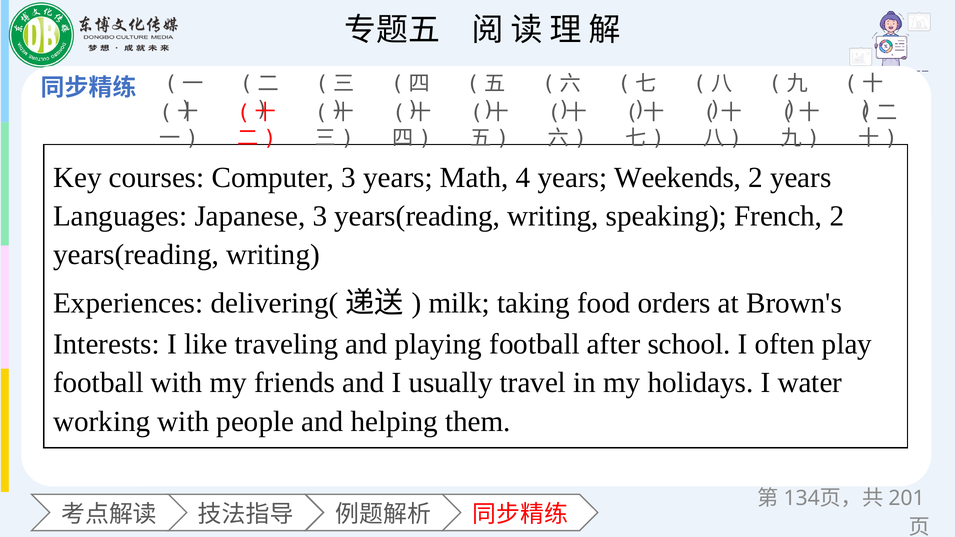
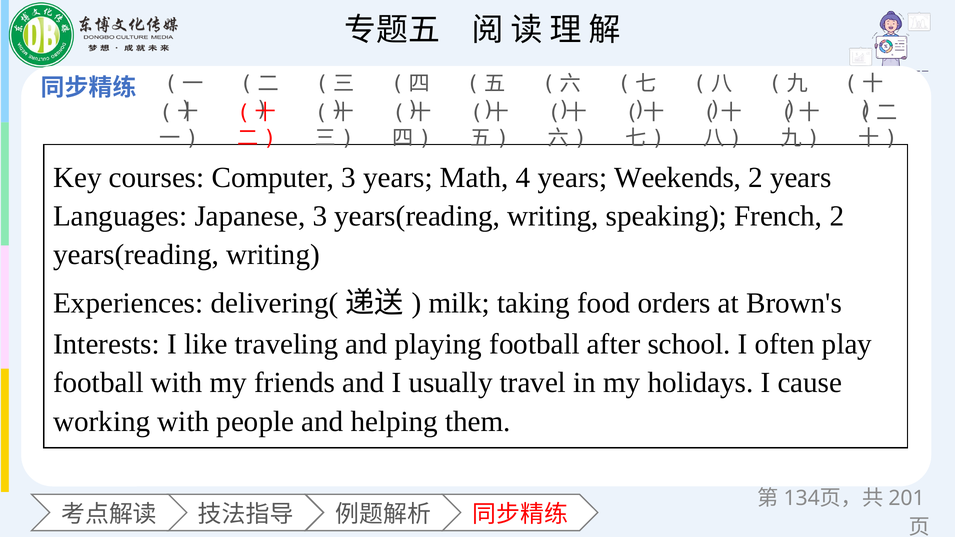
water: water -> cause
